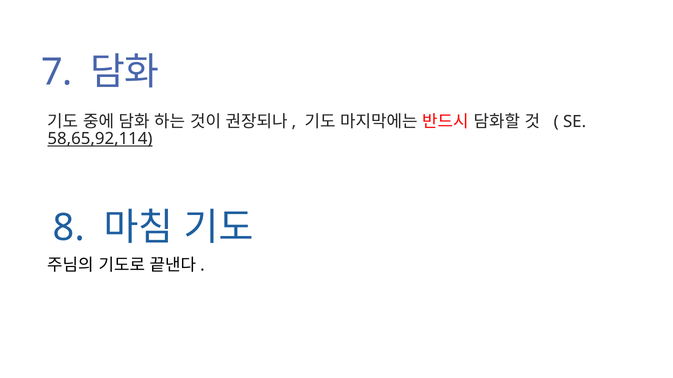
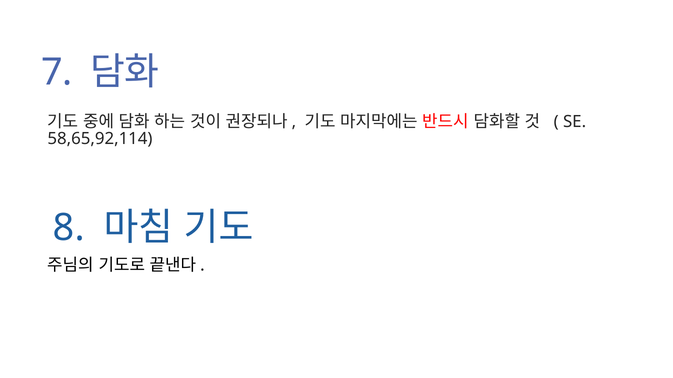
58,65,92,114 underline: present -> none
